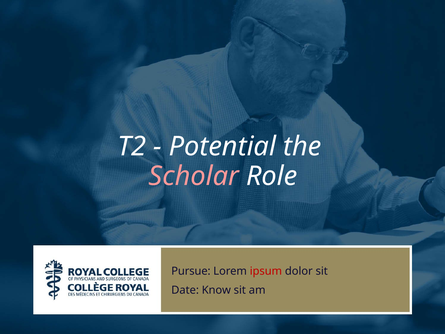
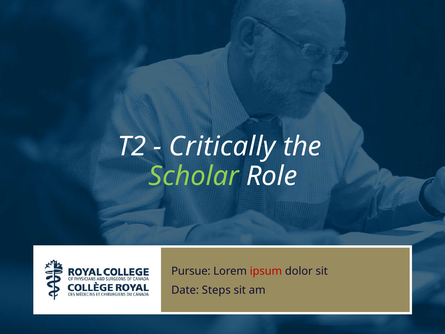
Potential: Potential -> Critically
Scholar colour: pink -> light green
Know: Know -> Steps
